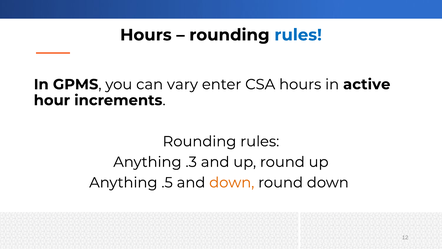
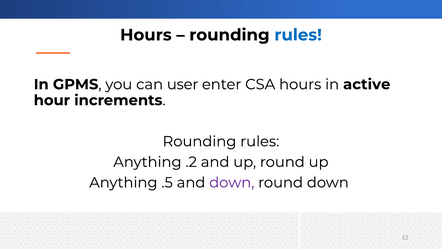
vary: vary -> user
.3: .3 -> .2
down at (232, 182) colour: orange -> purple
